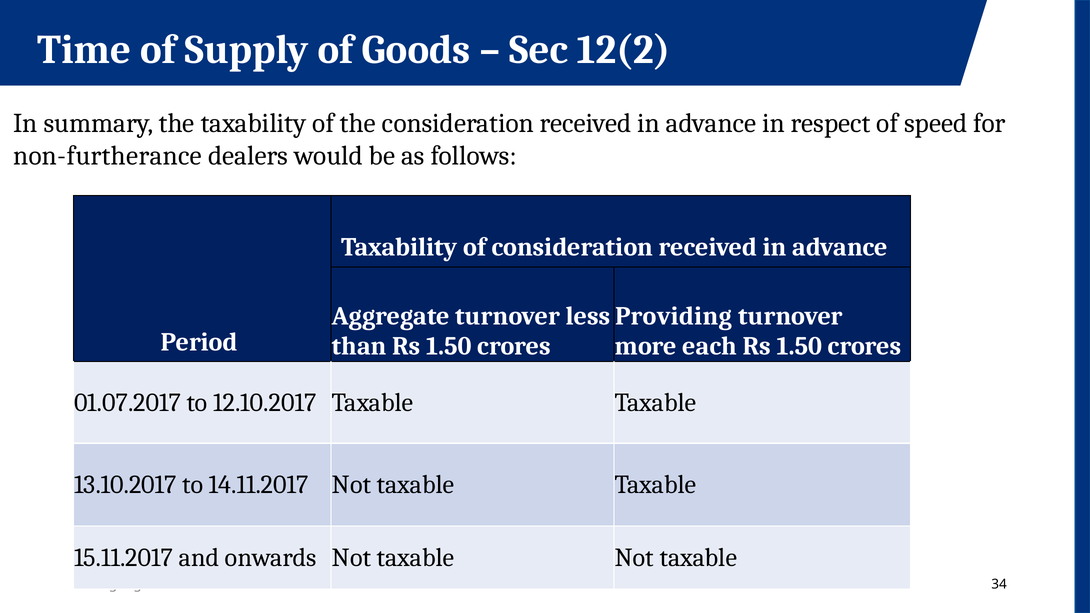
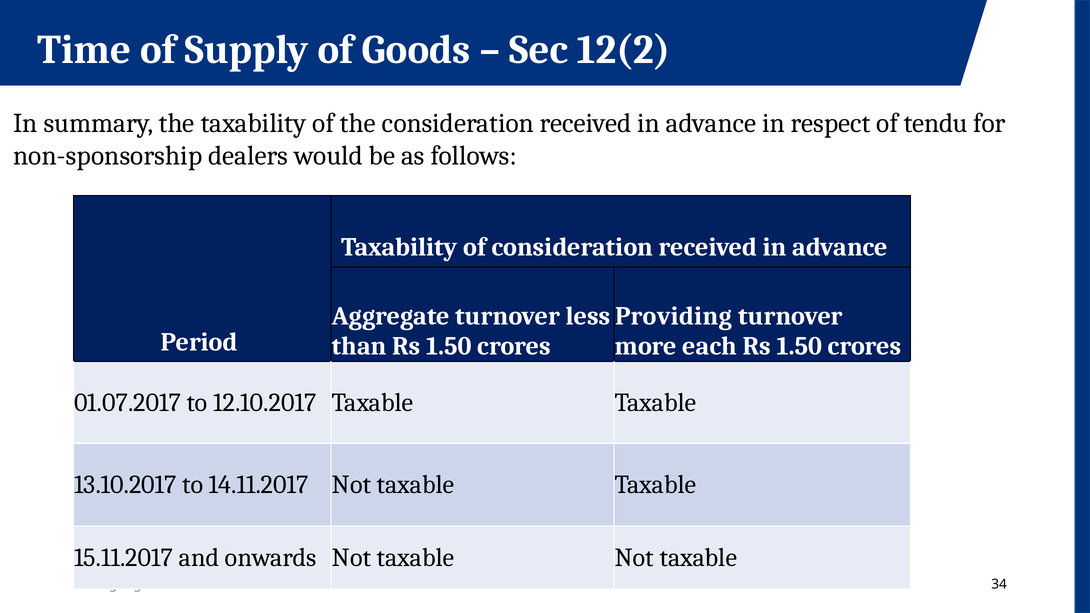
speed: speed -> tendu
non-furtherance: non-furtherance -> non-sponsorship
